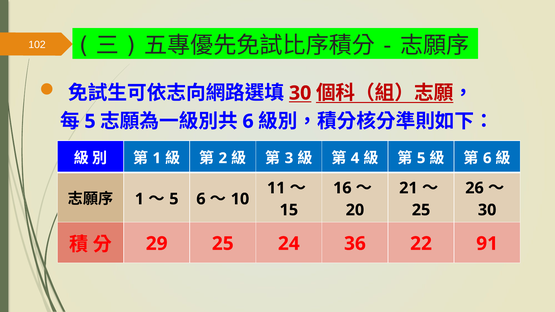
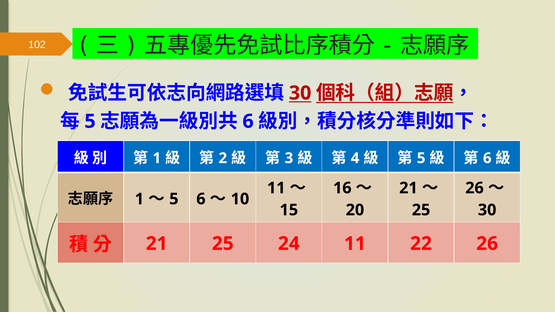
29 at (157, 244): 29 -> 21
24 36: 36 -> 11
22 91: 91 -> 26
